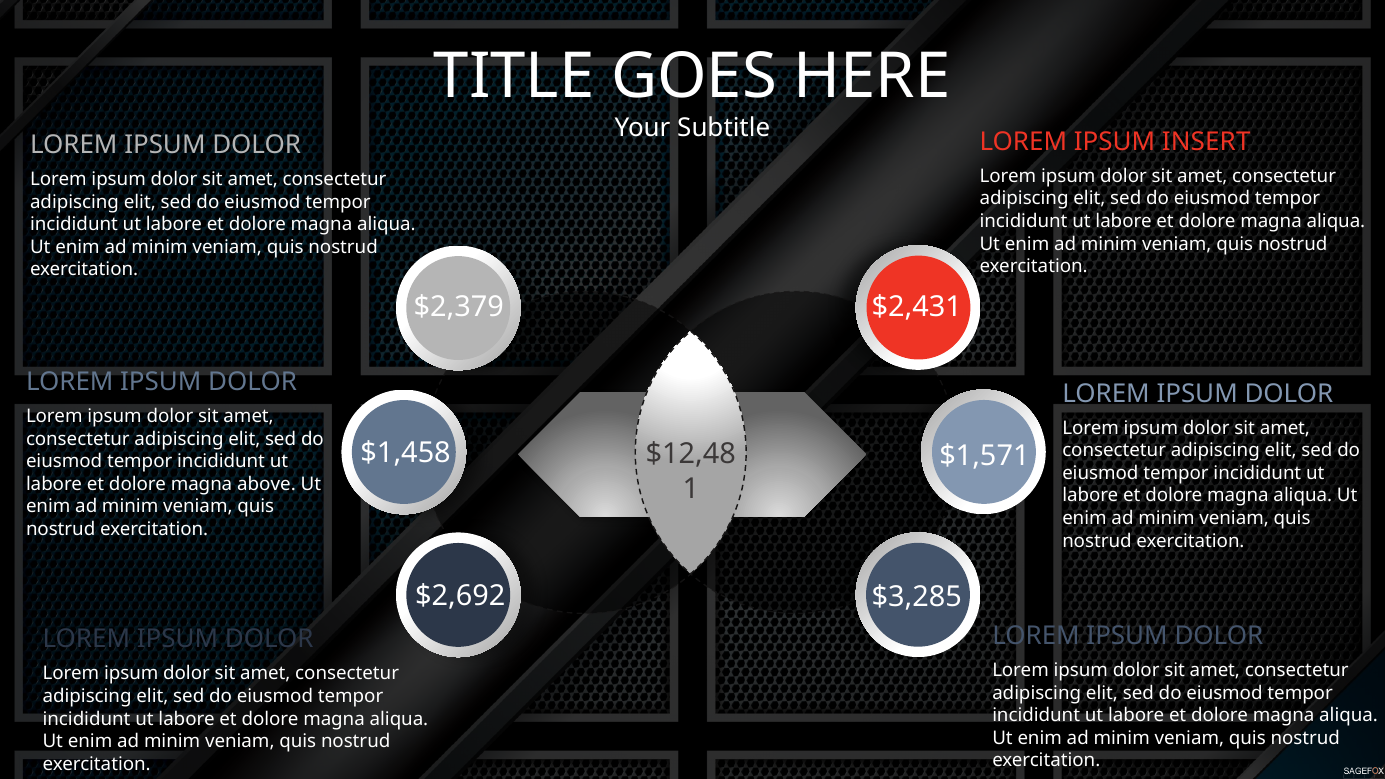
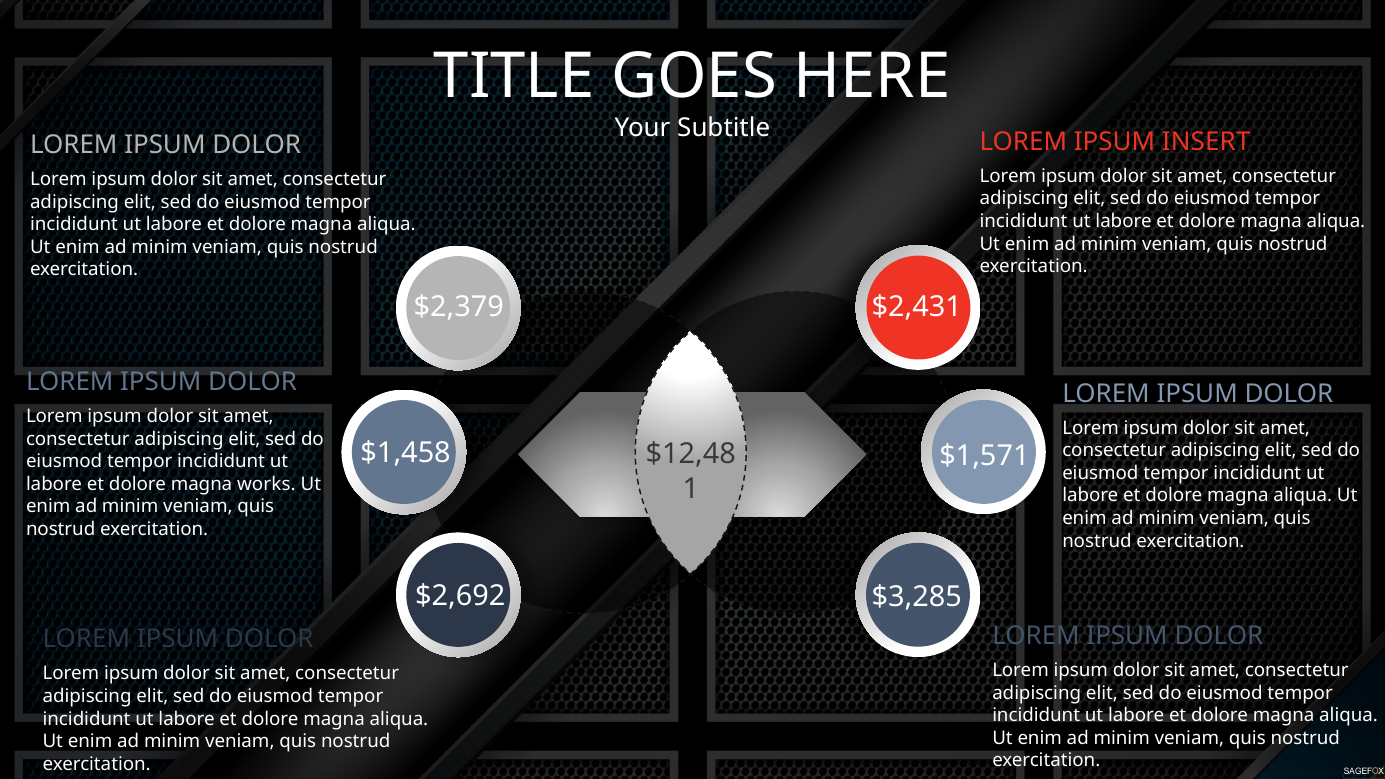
above: above -> works
